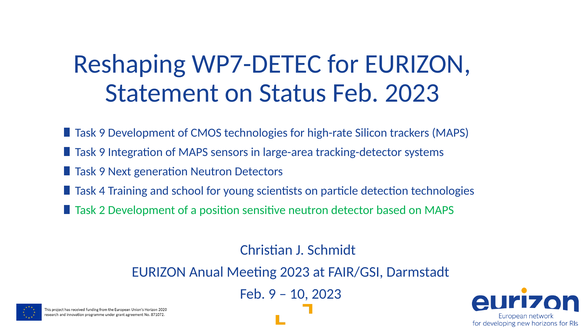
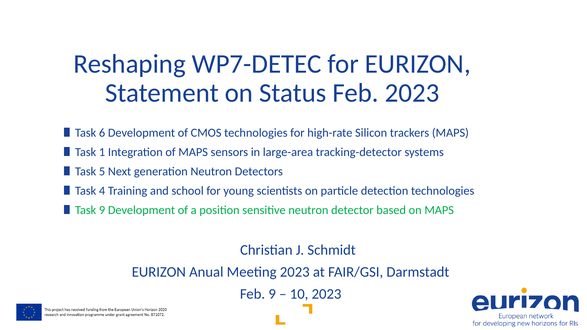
9 at (102, 133): 9 -> 6
9 at (102, 152): 9 -> 1
9 at (102, 172): 9 -> 5
Task 2: 2 -> 9
